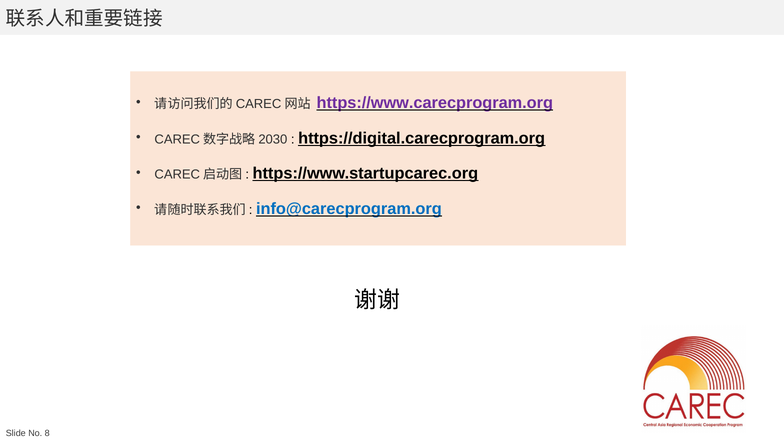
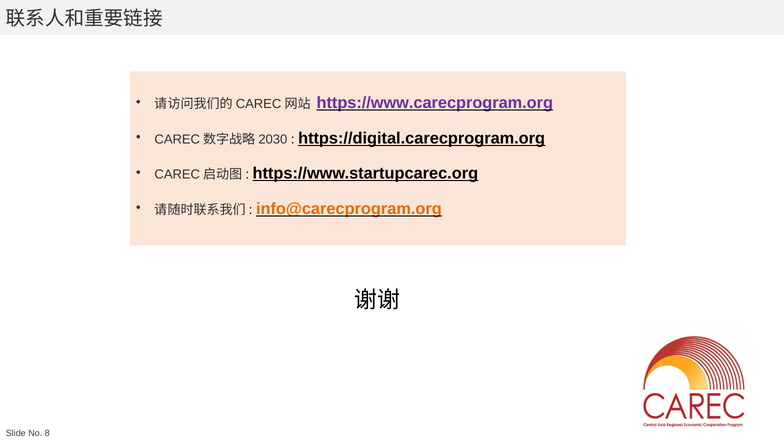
info@carecprogram.org colour: blue -> orange
